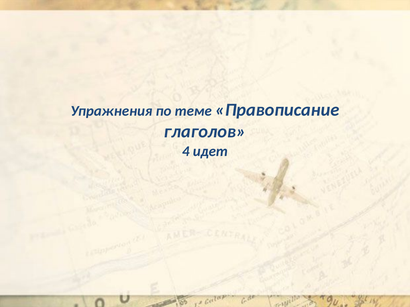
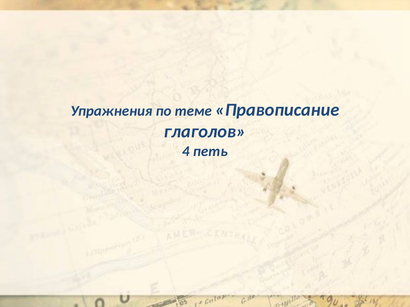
идет: идет -> петь
